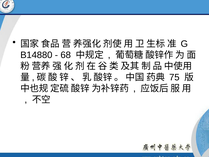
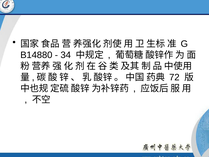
68: 68 -> 34
75: 75 -> 72
